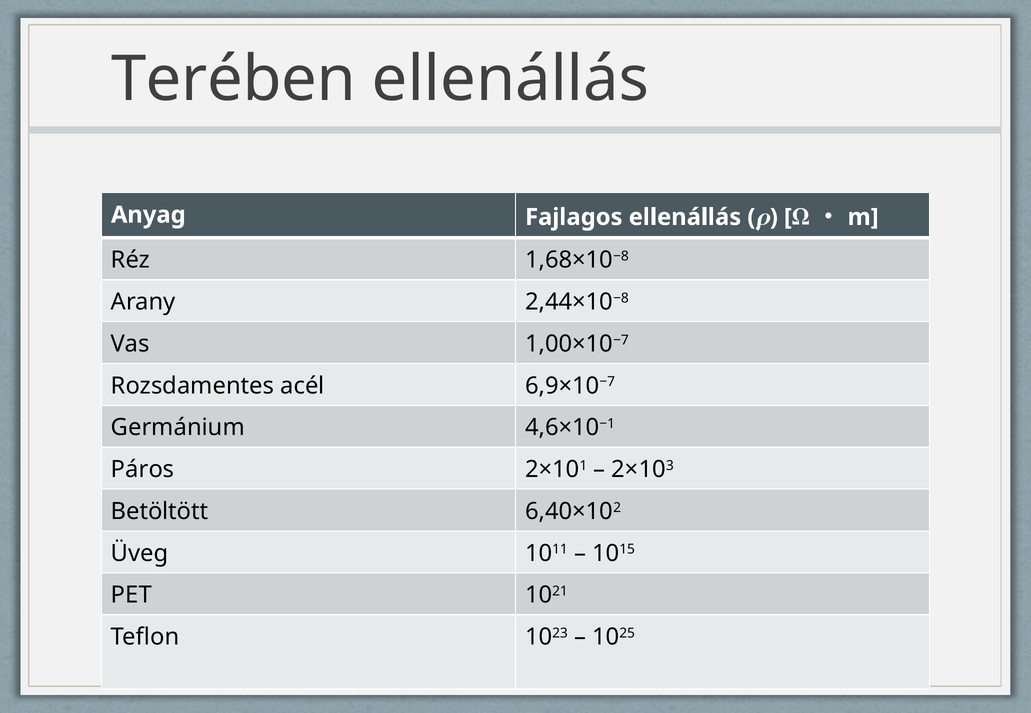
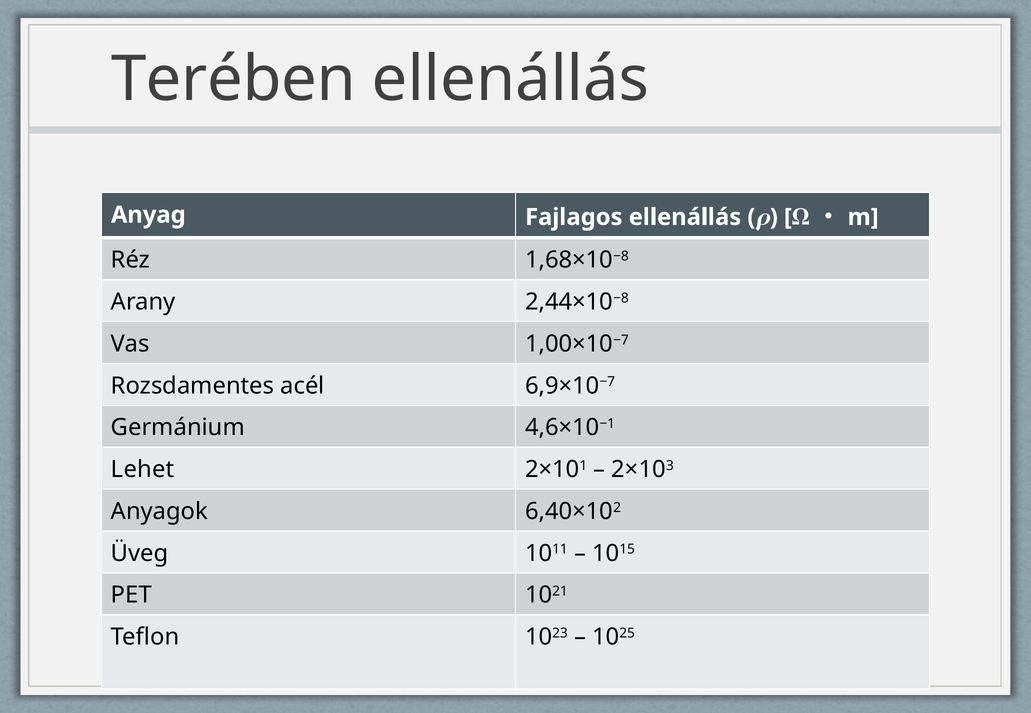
Páros: Páros -> Lehet
Betöltött: Betöltött -> Anyagok
